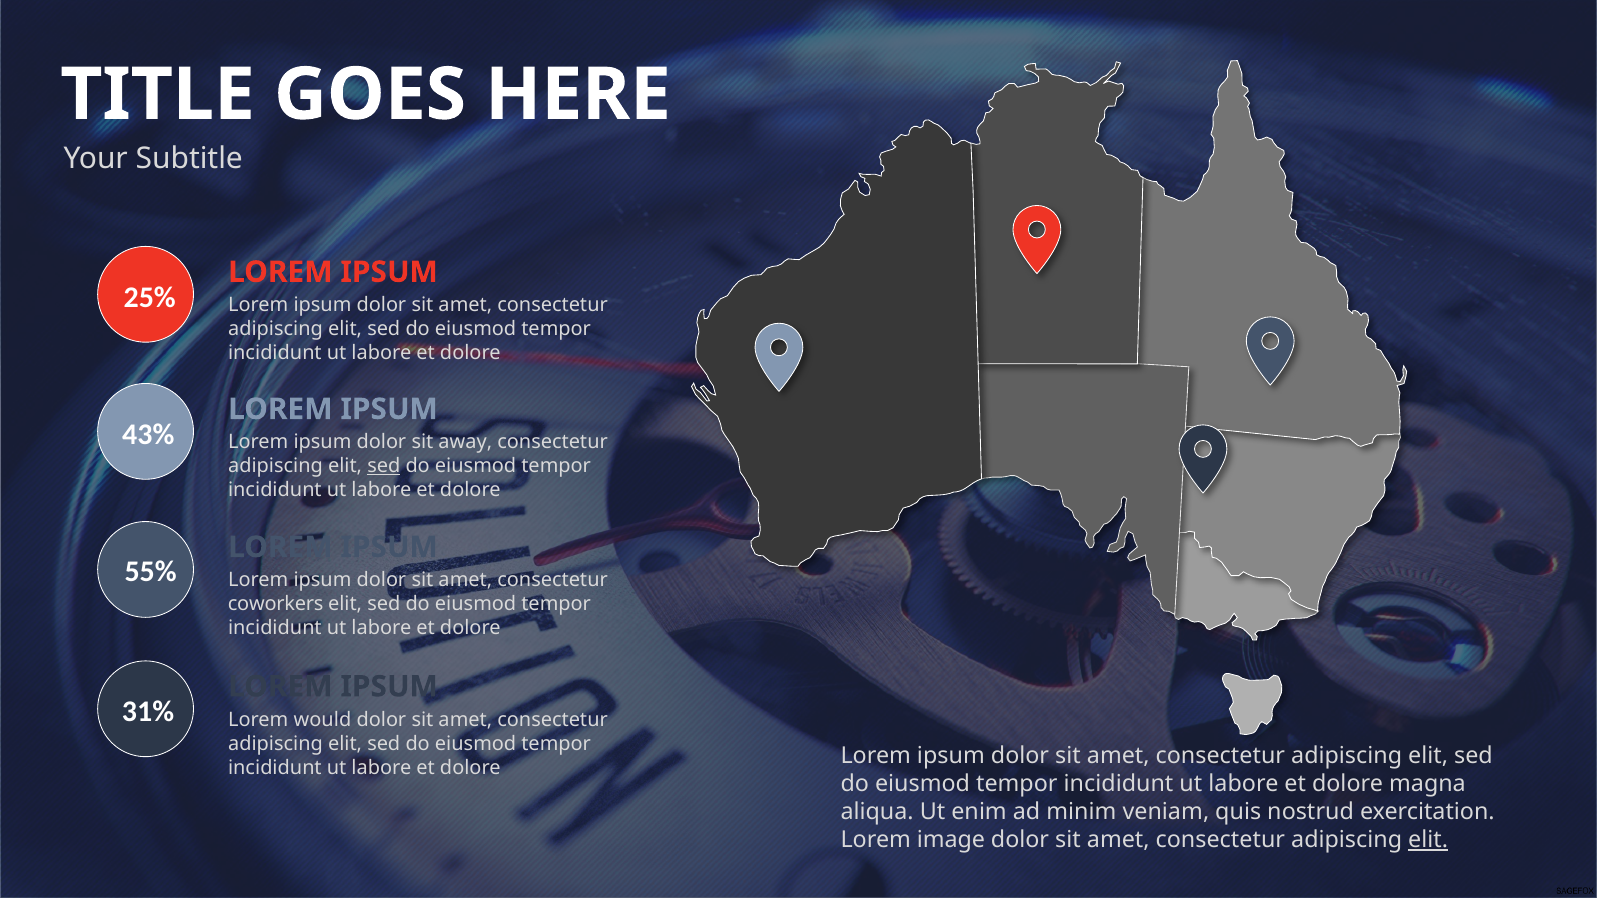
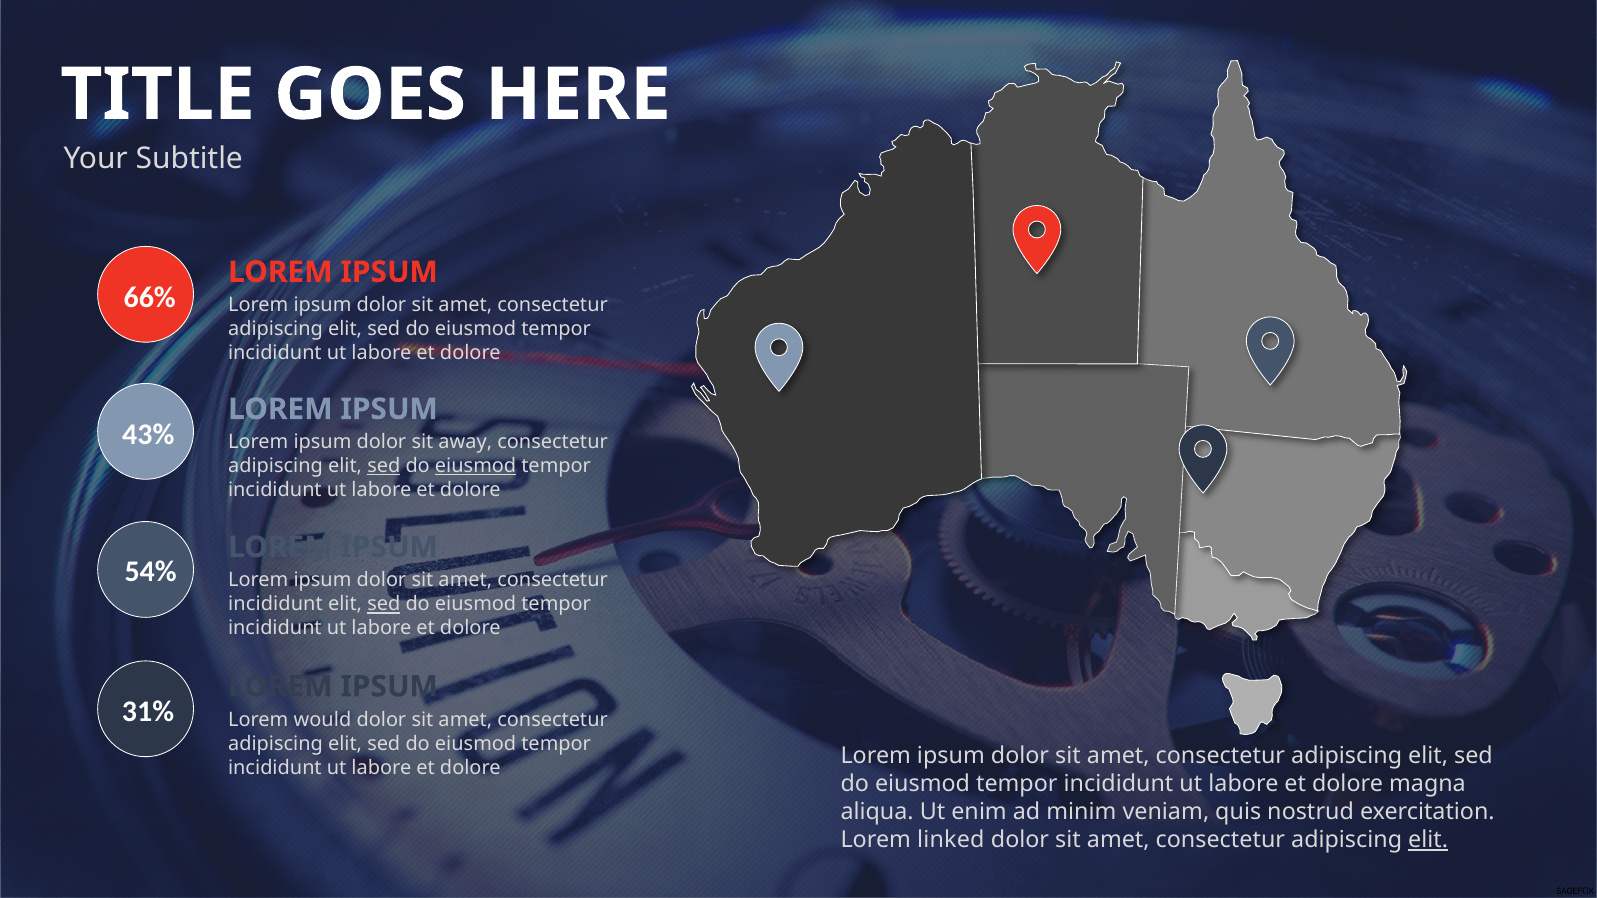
25%: 25% -> 66%
eiusmod at (476, 466) underline: none -> present
55%: 55% -> 54%
coworkers at (276, 605): coworkers -> incididunt
sed at (384, 605) underline: none -> present
image: image -> linked
